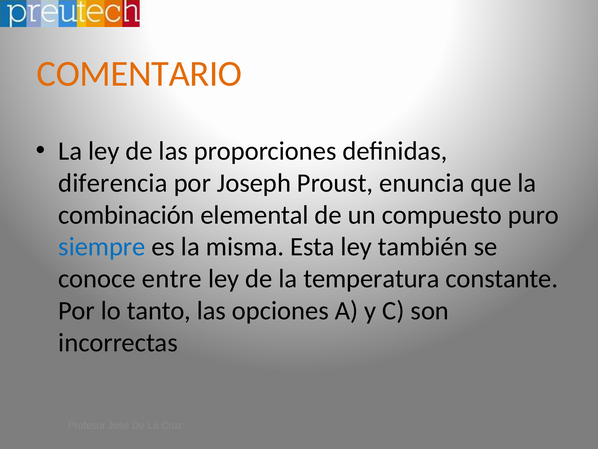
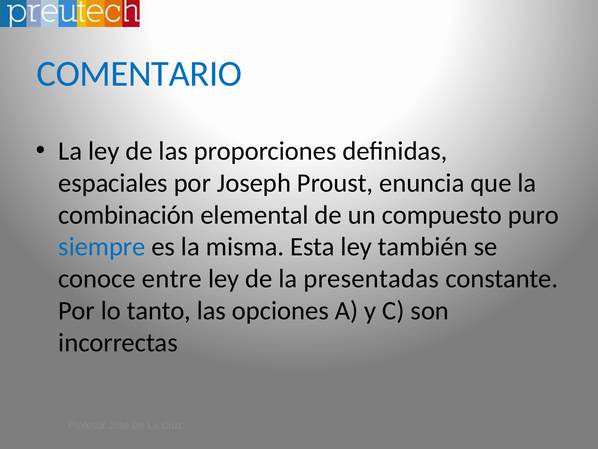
COMENTARIO colour: orange -> blue
diferencia: diferencia -> espaciales
temperatura: temperatura -> presentadas
